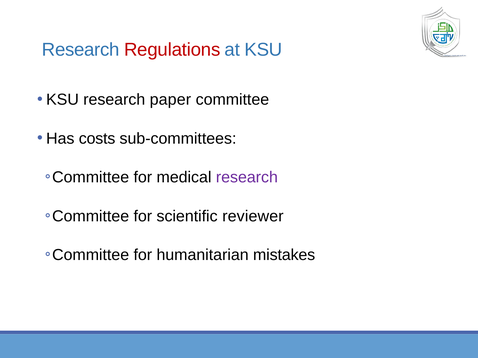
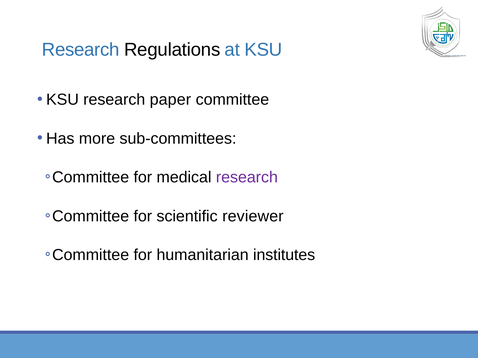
Regulations colour: red -> black
costs: costs -> more
mistakes: mistakes -> institutes
